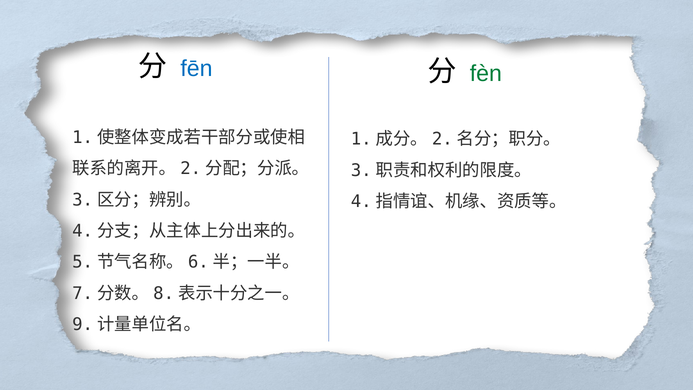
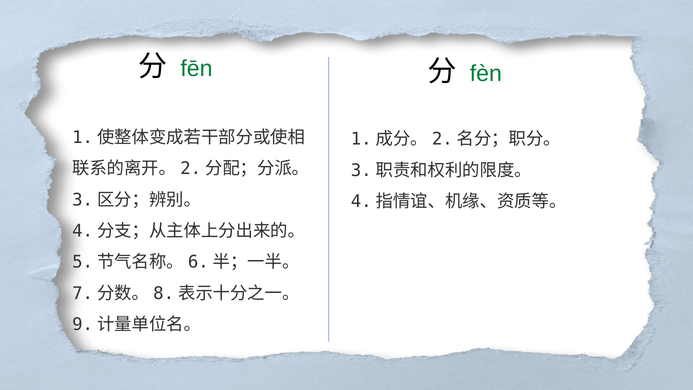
fēn colour: blue -> green
